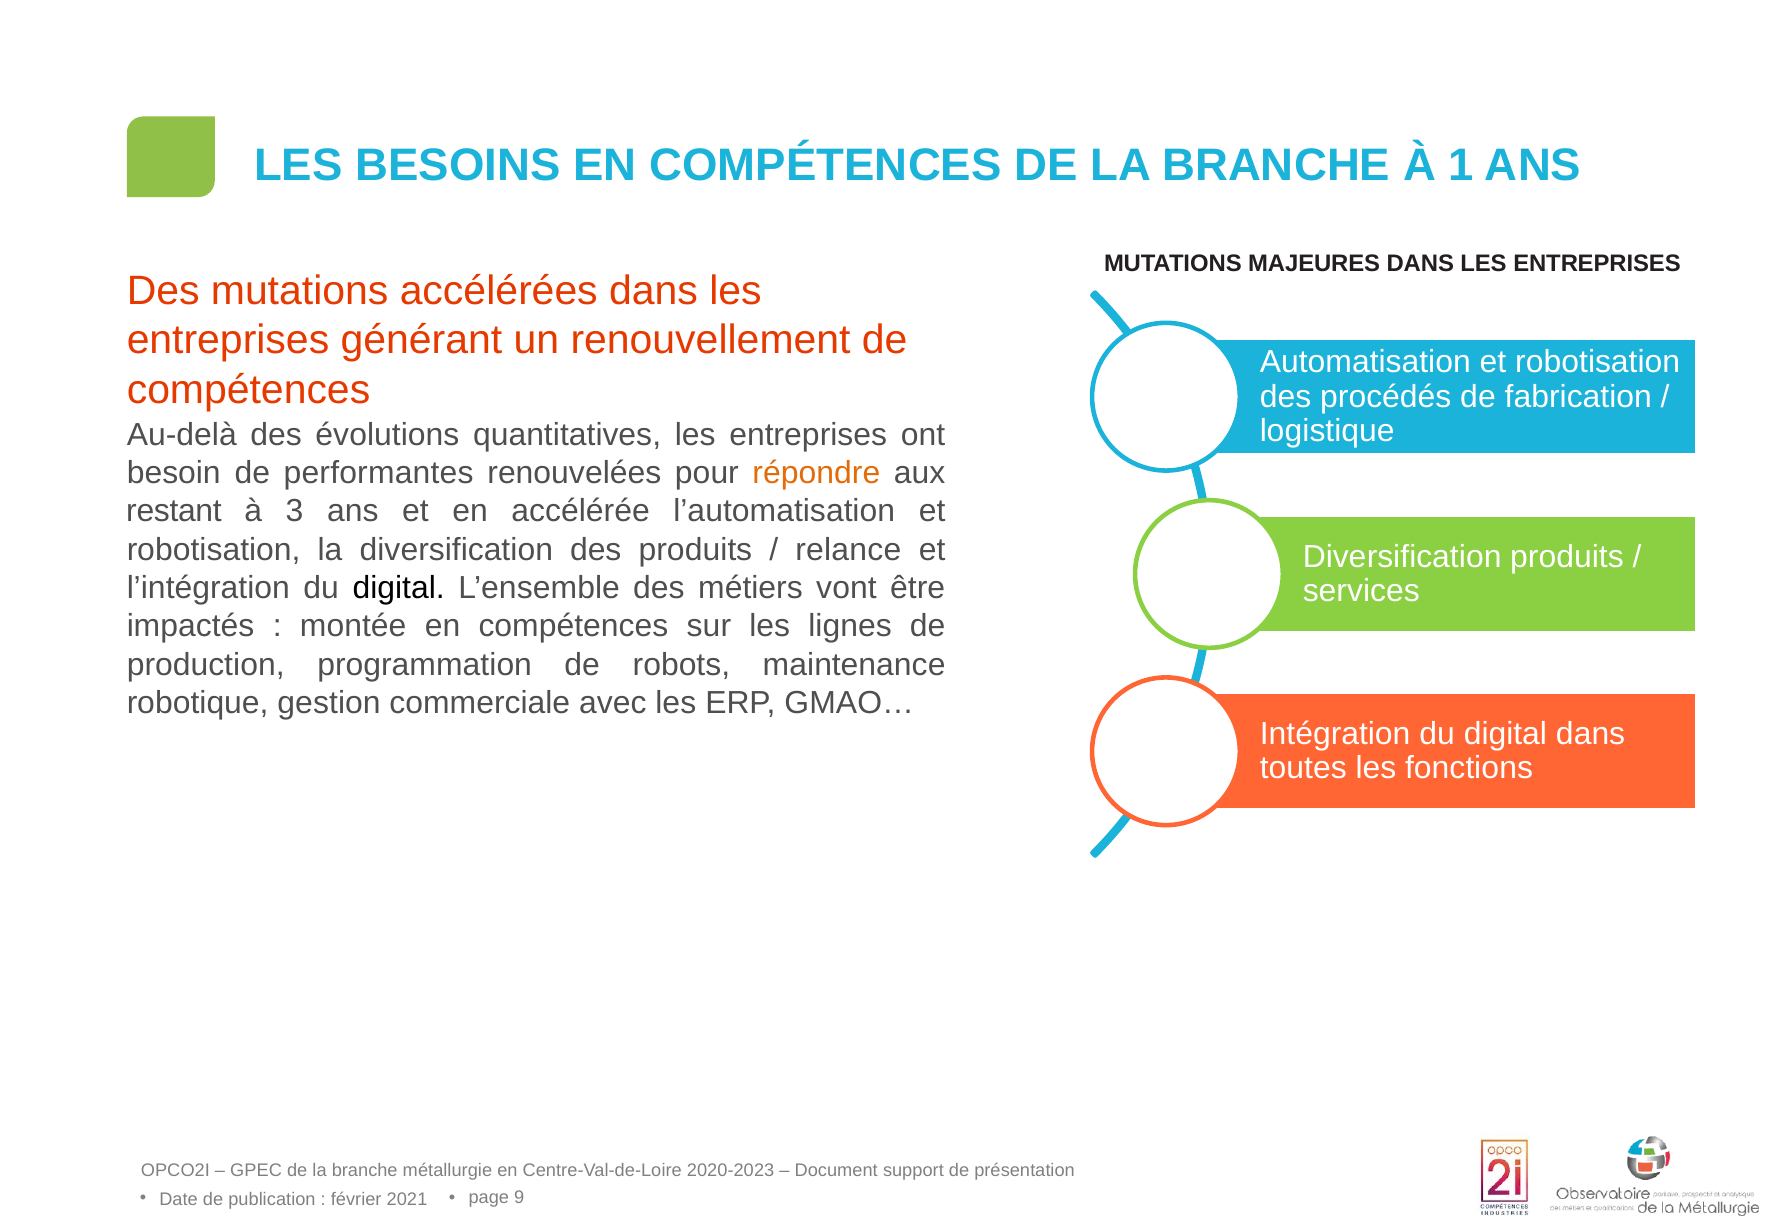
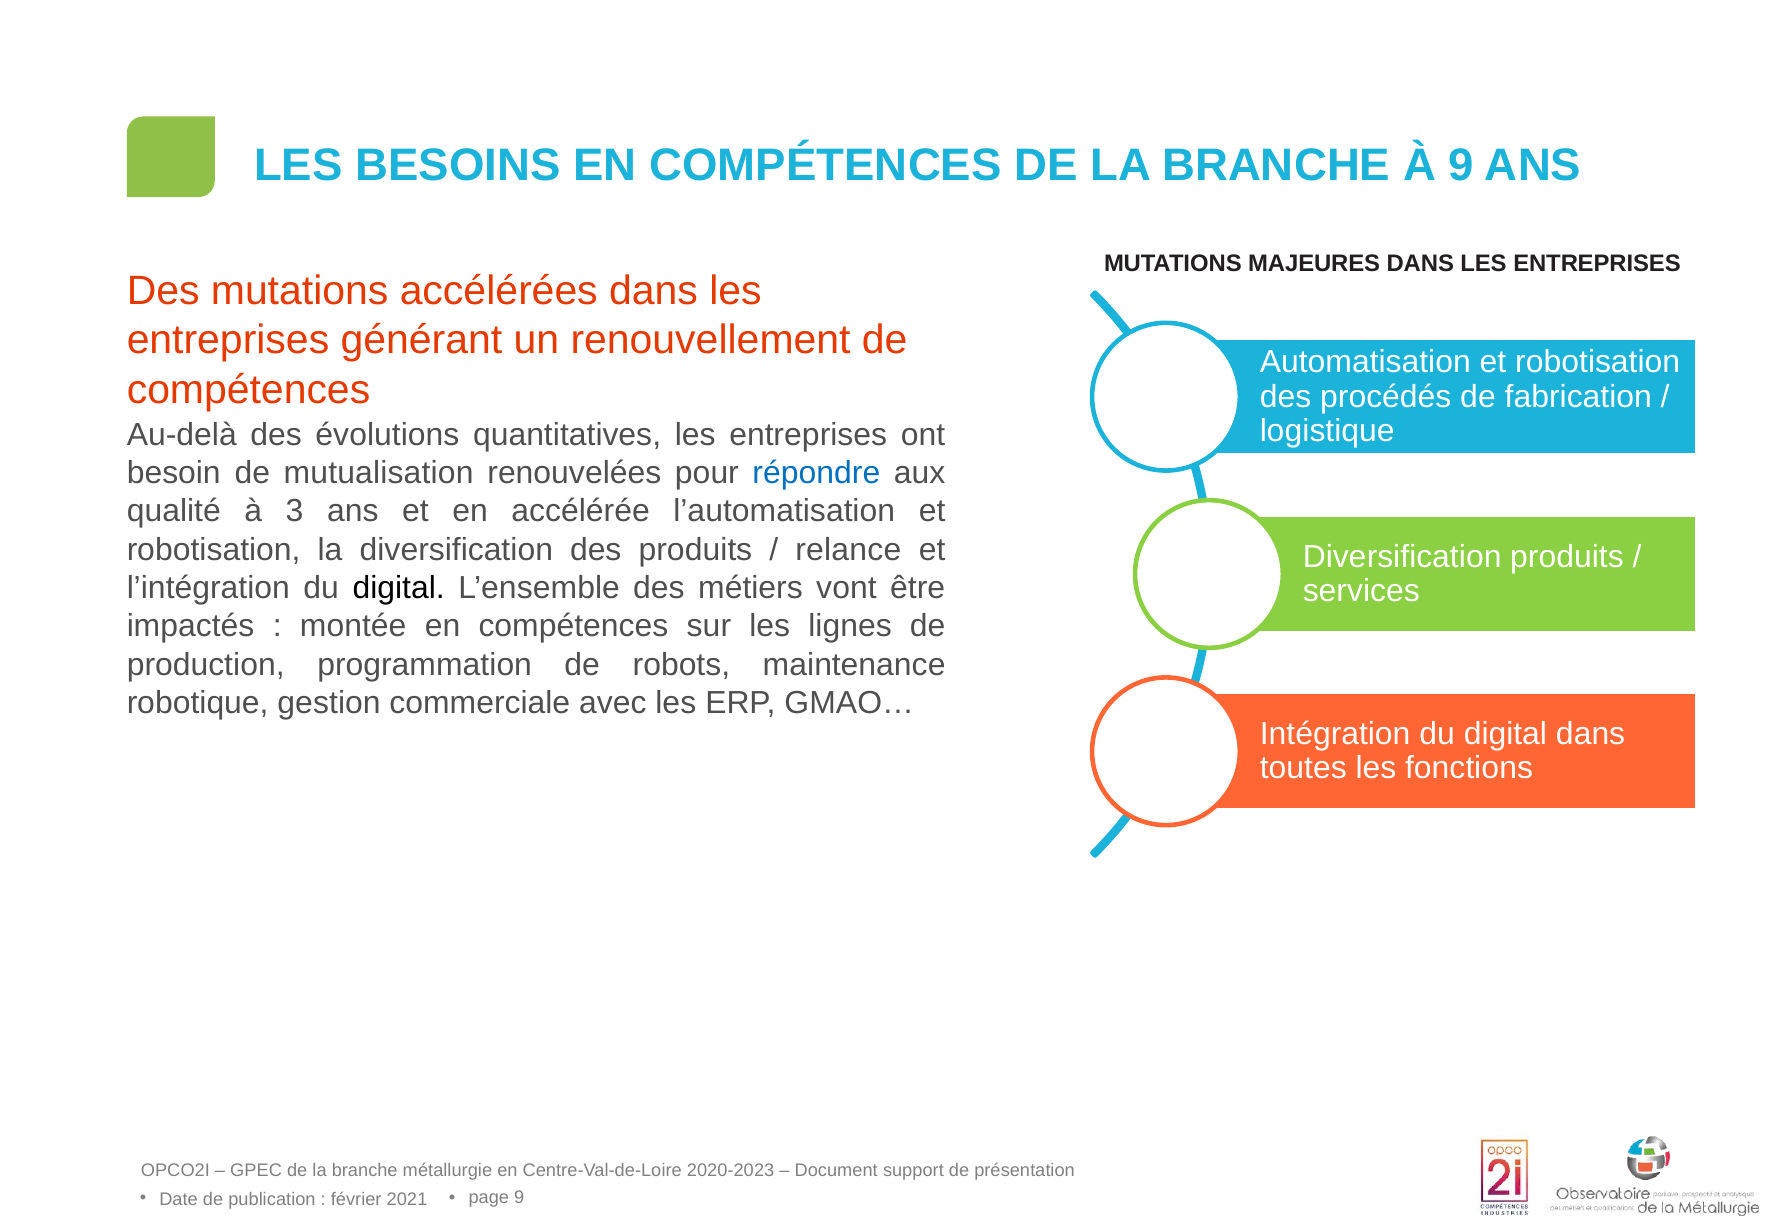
À 1: 1 -> 9
performantes: performantes -> mutualisation
répondre colour: orange -> blue
restant: restant -> qualité
